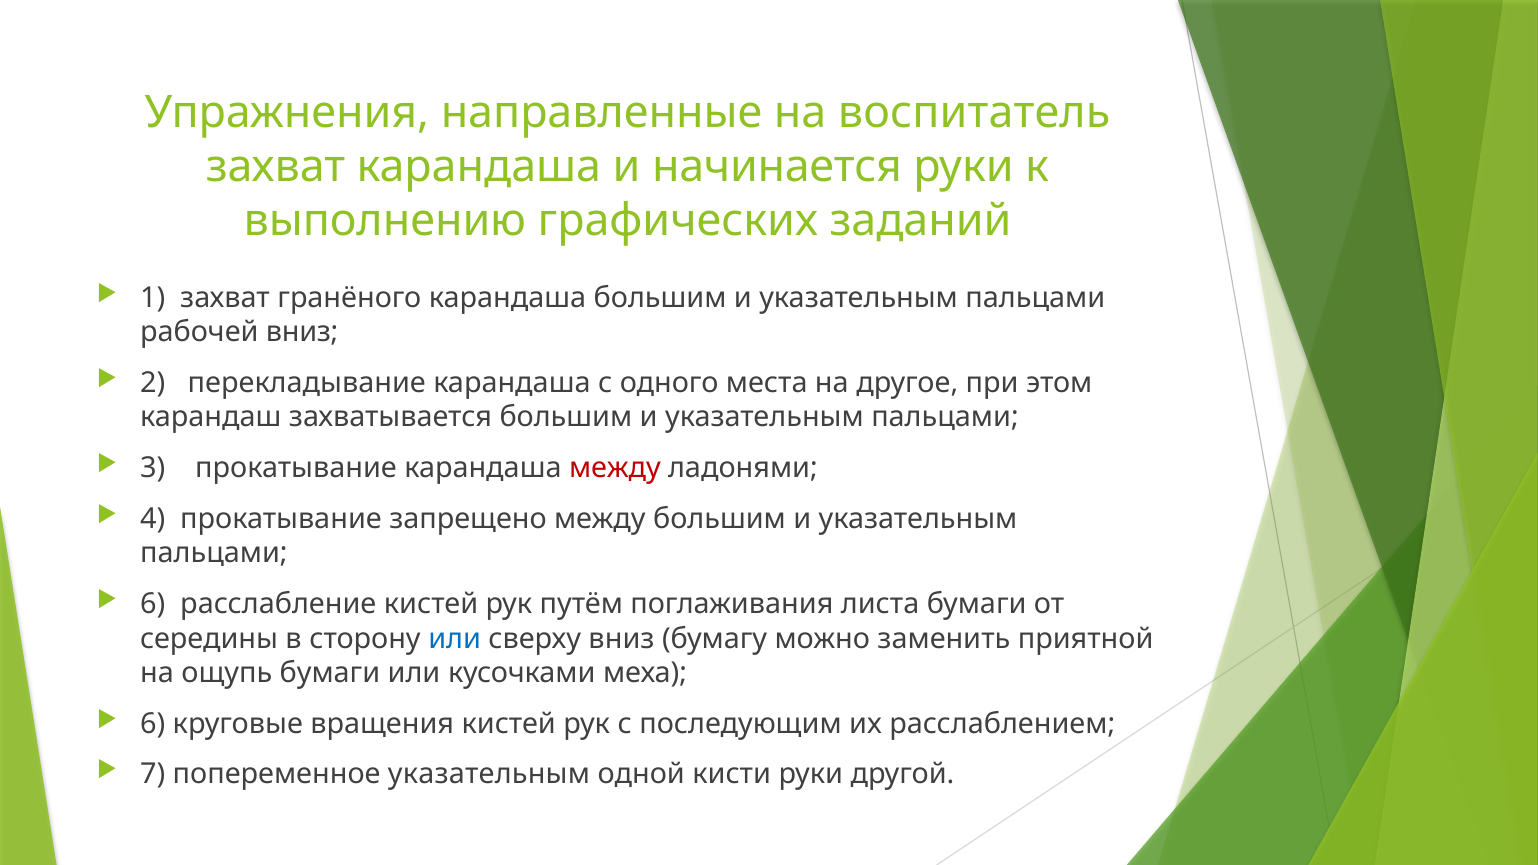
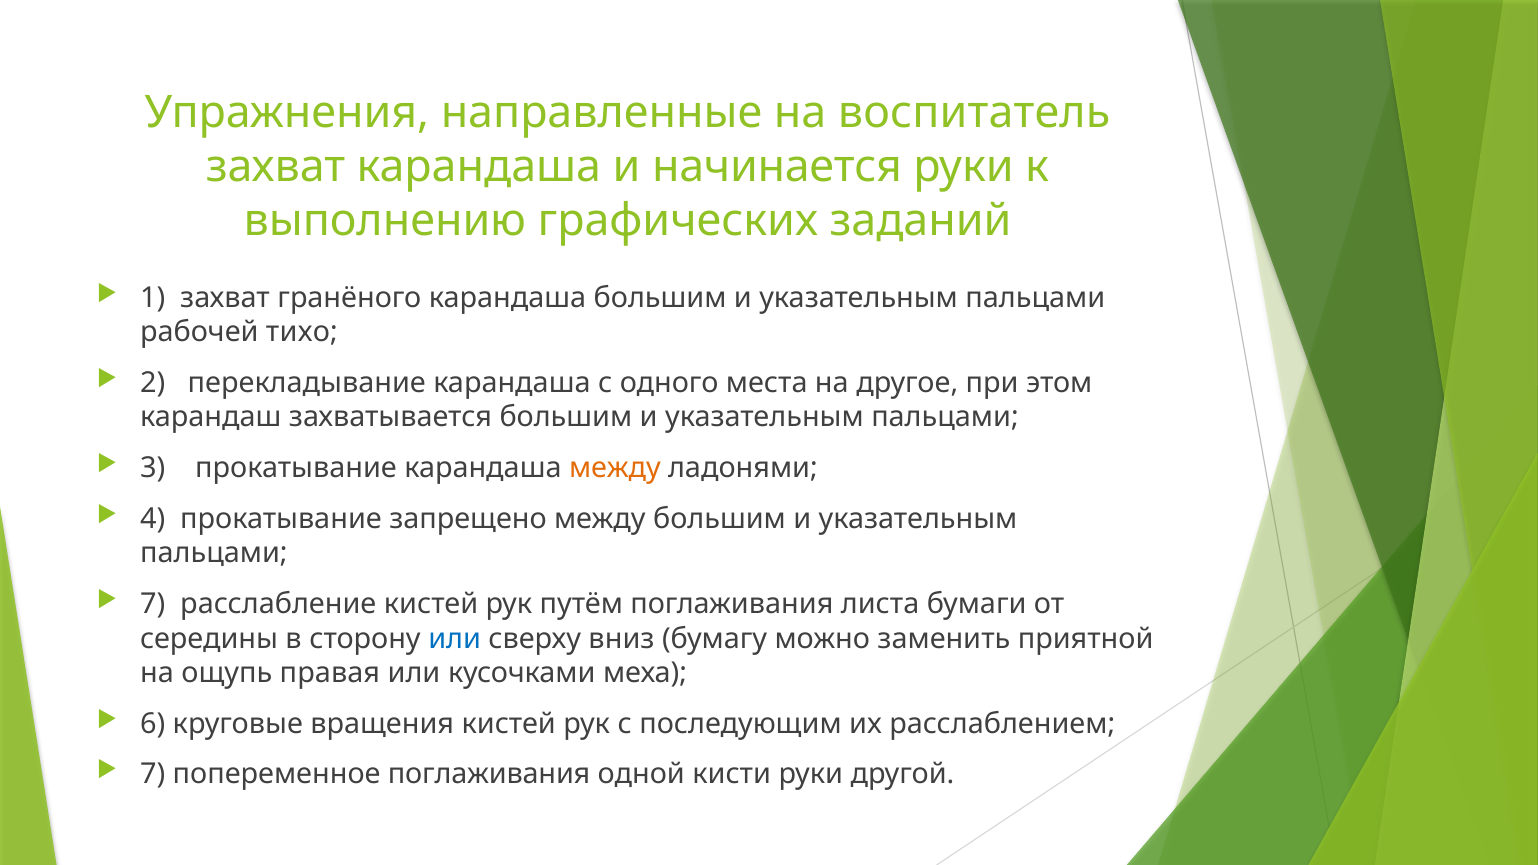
рабочей вниз: вниз -> тихо
между at (615, 468) colour: red -> orange
6 at (153, 604): 6 -> 7
ощупь бумаги: бумаги -> правая
попеременное указательным: указательным -> поглаживания
